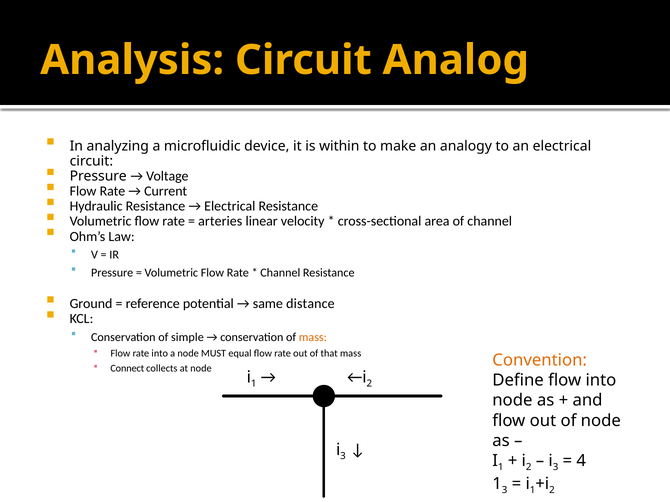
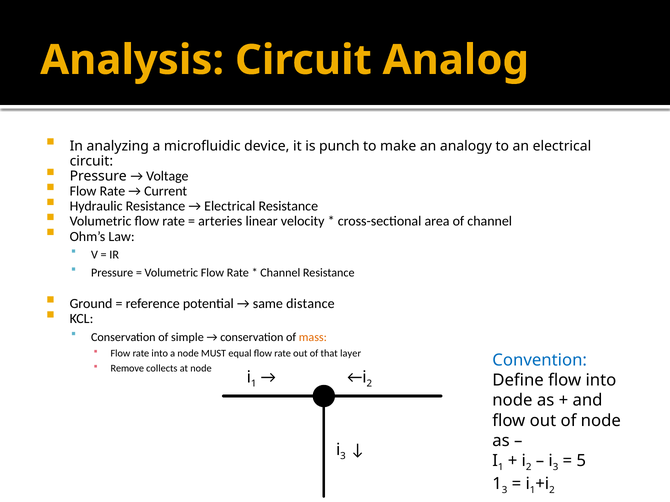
within: within -> punch
that mass: mass -> layer
Convention colour: orange -> blue
Connect: Connect -> Remove
4: 4 -> 5
